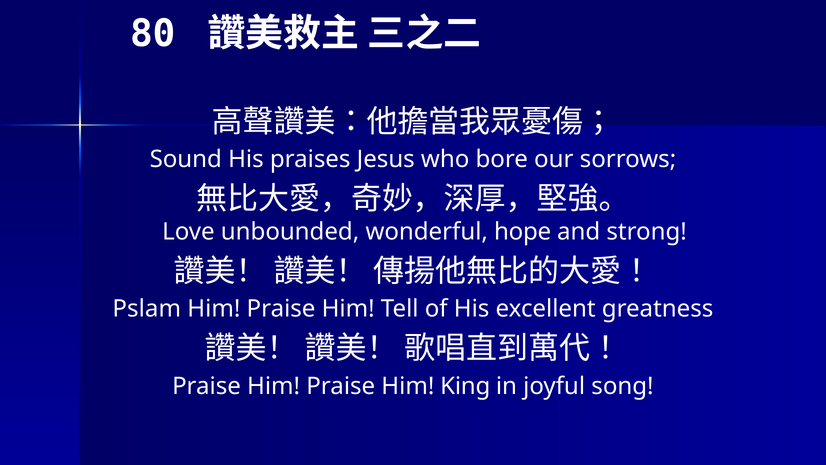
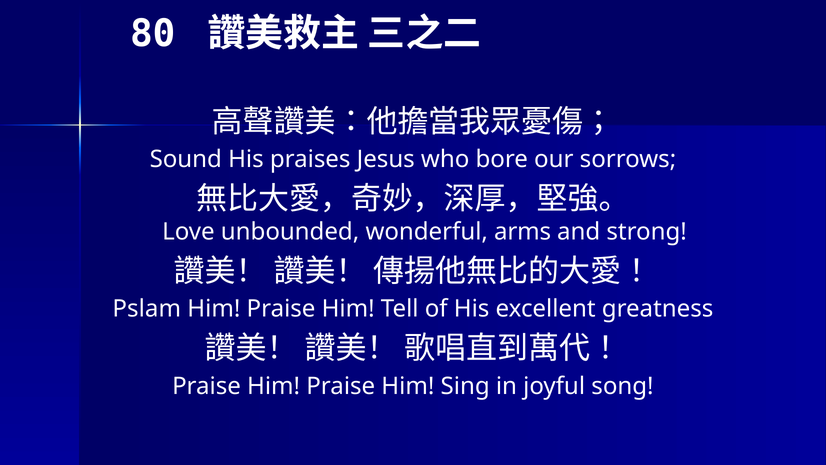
hope: hope -> arms
King: King -> Sing
